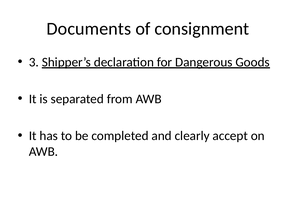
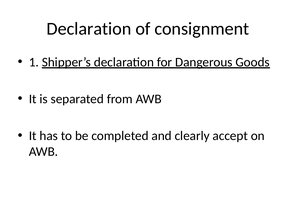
Documents at (89, 29): Documents -> Declaration
3: 3 -> 1
